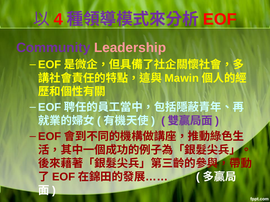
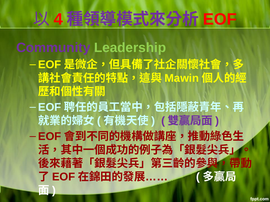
Leadership colour: pink -> light green
